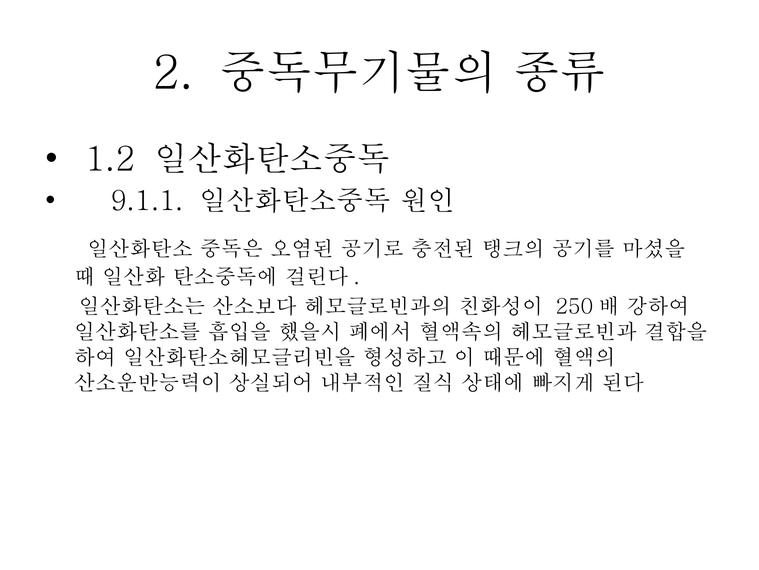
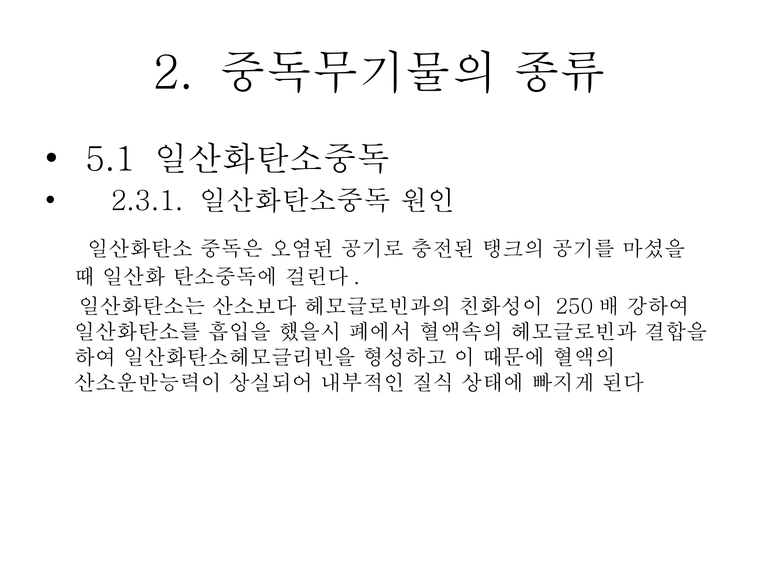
1.2: 1.2 -> 5.1
9.1.1: 9.1.1 -> 2.3.1
